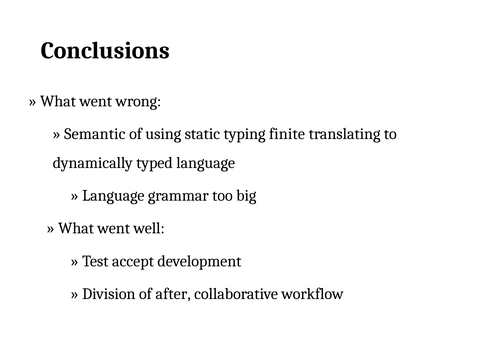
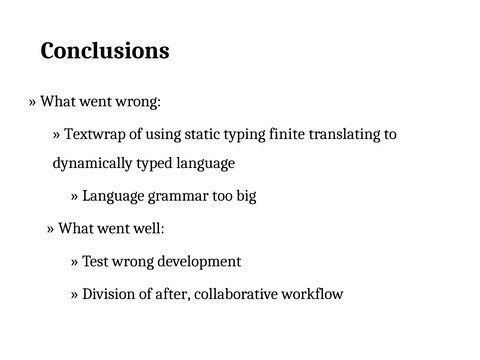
Semantic: Semantic -> Textwrap
Test accept: accept -> wrong
